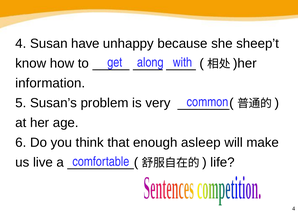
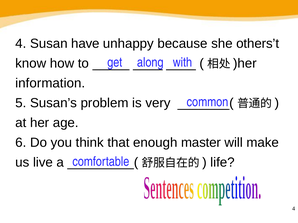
sheep’t: sheep’t -> others’t
asleep: asleep -> master
